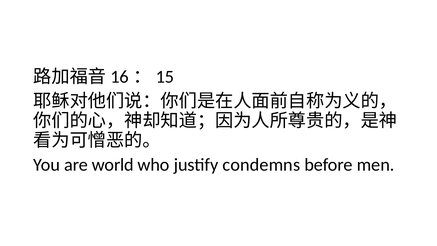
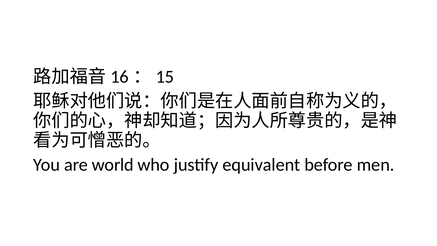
condemns: condemns -> equivalent
